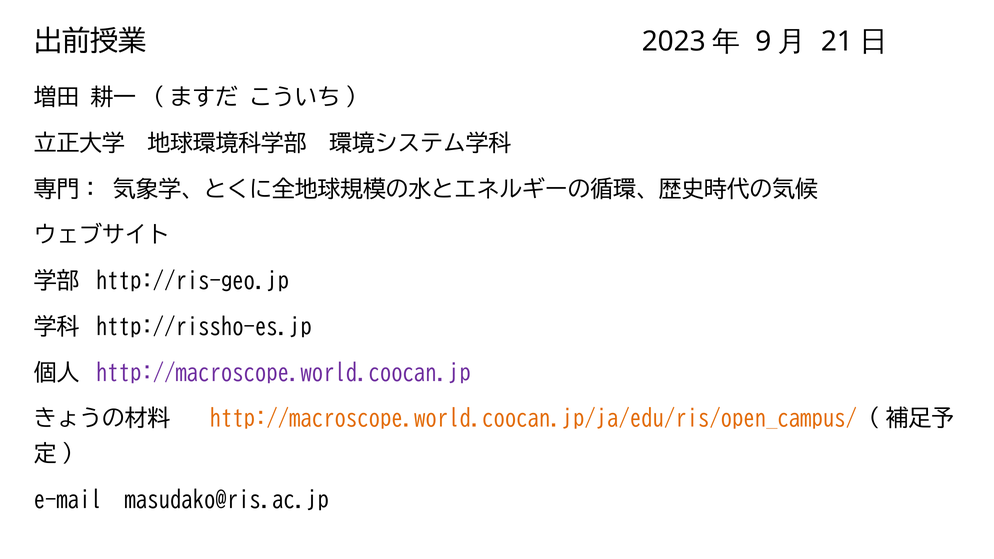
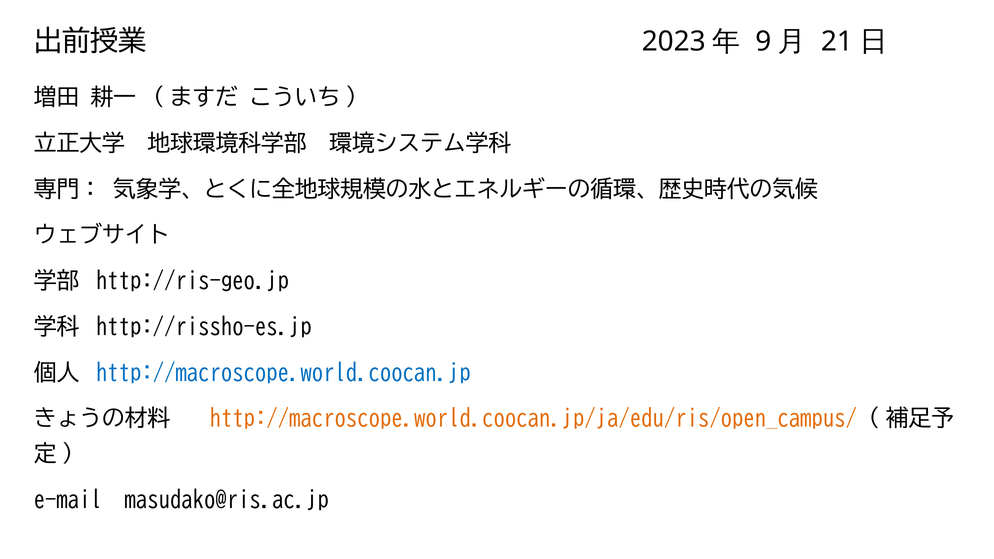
http://macroscope.world.coocan.jp colour: purple -> blue
